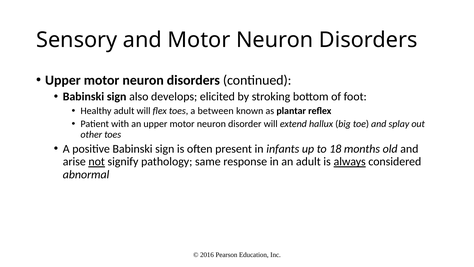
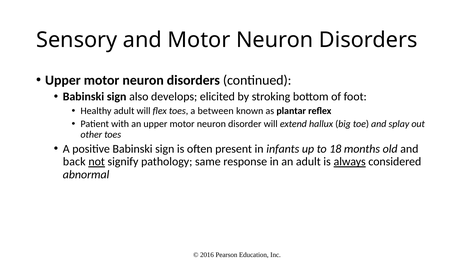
arise: arise -> back
